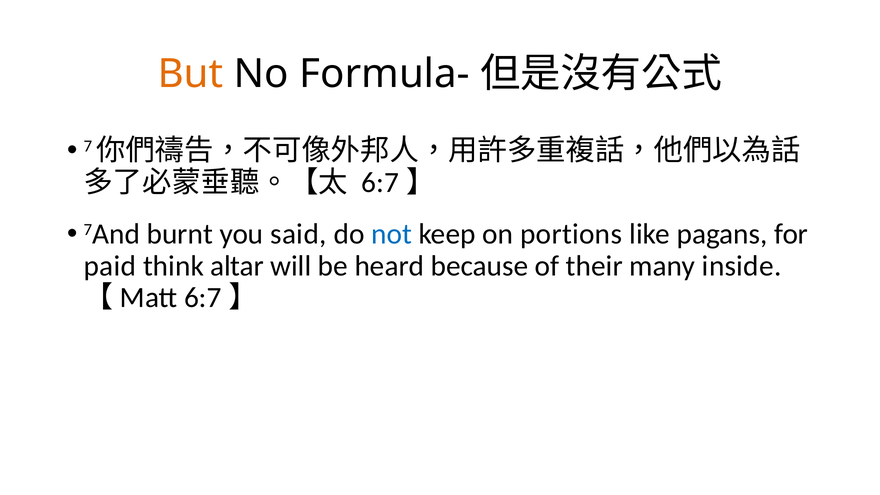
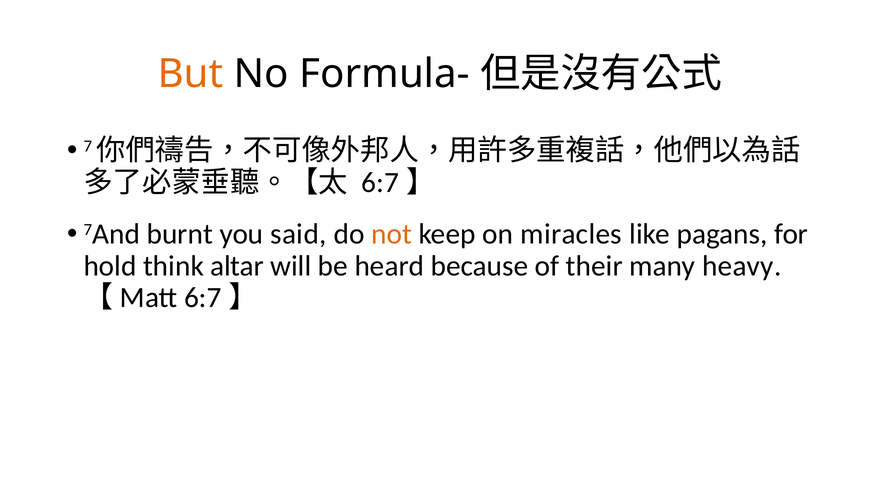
not colour: blue -> orange
portions: portions -> miracles
paid: paid -> hold
inside: inside -> heavy
